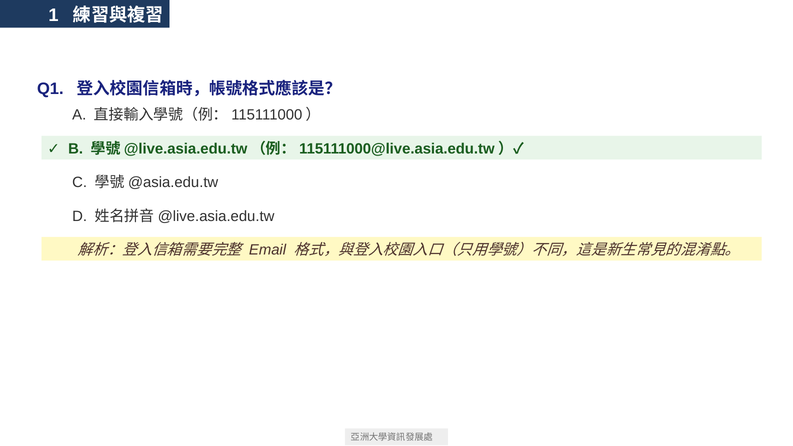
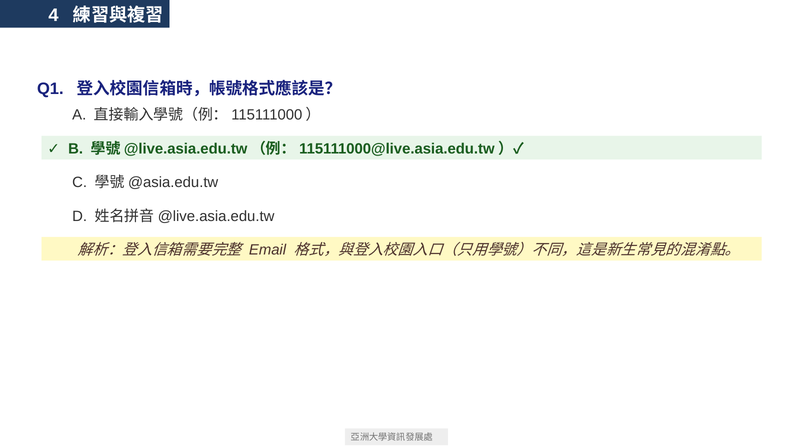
1: 1 -> 4
